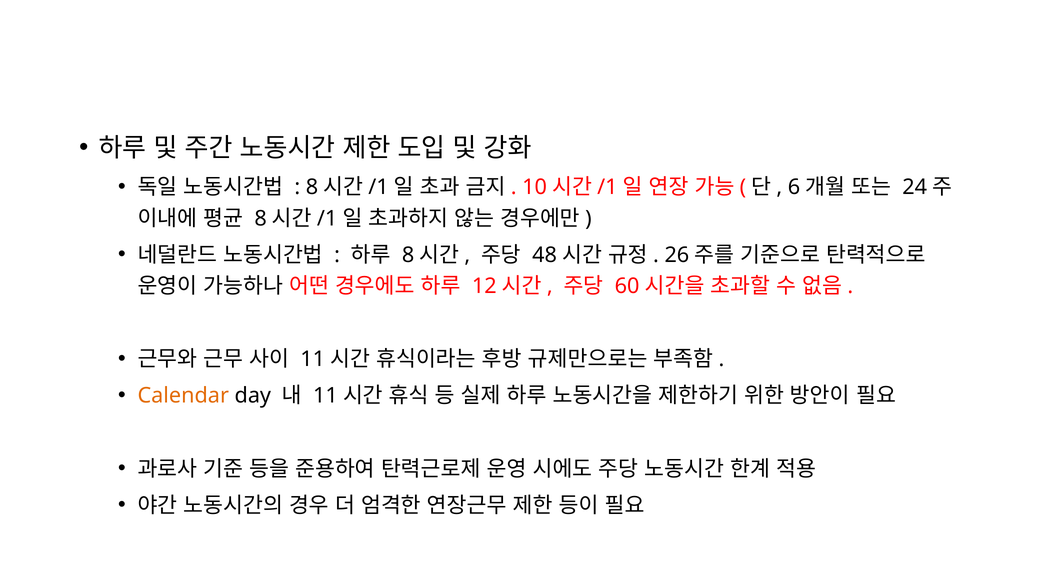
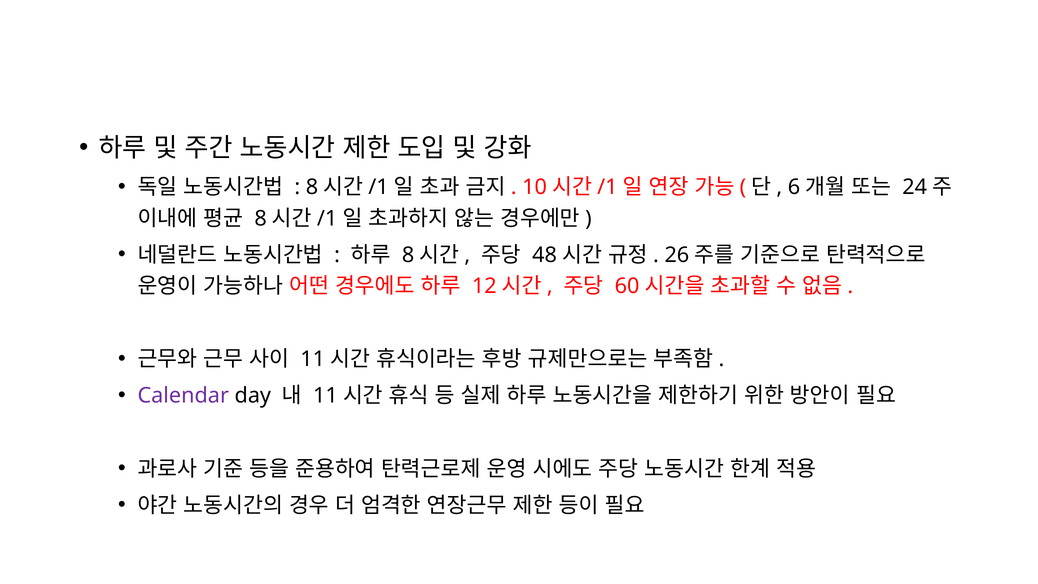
Calendar colour: orange -> purple
